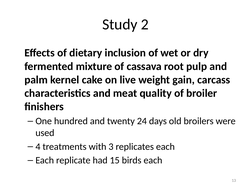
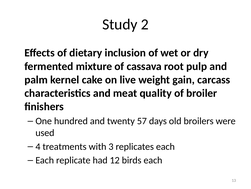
24: 24 -> 57
15: 15 -> 12
